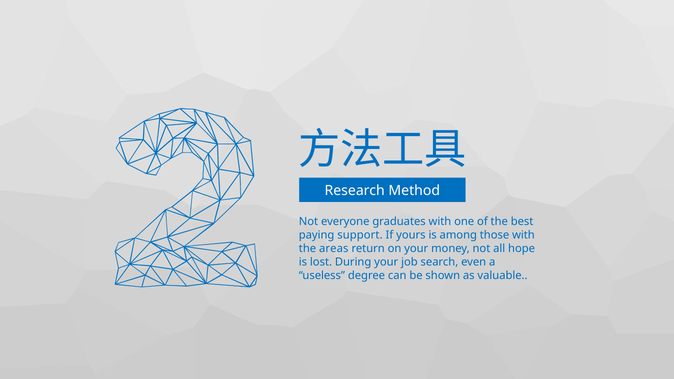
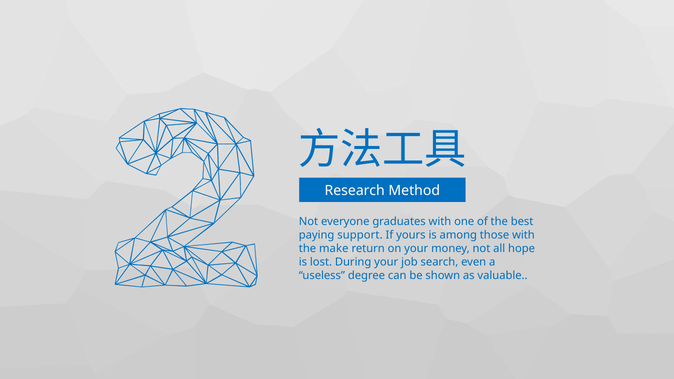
areas: areas -> make
